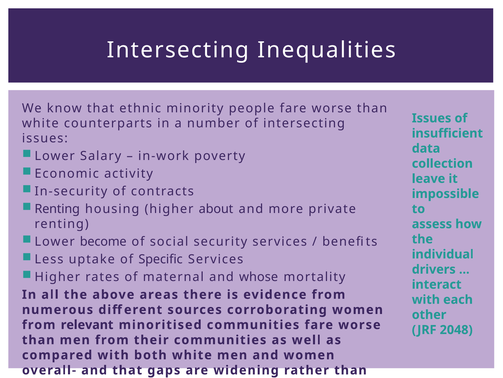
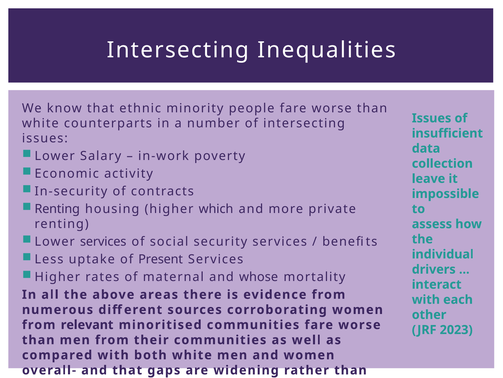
about: about -> which
Lower become: become -> services
Specific: Specific -> Present
2048: 2048 -> 2023
